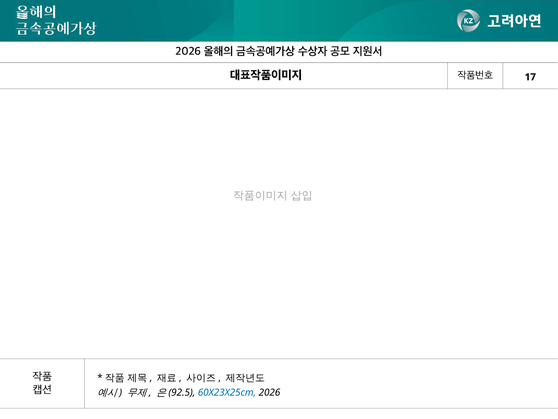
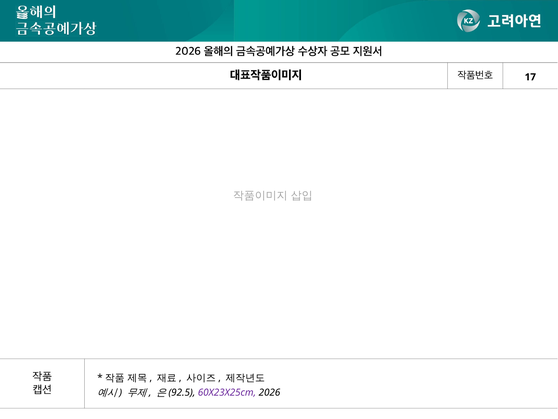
60X23X25cm colour: blue -> purple
